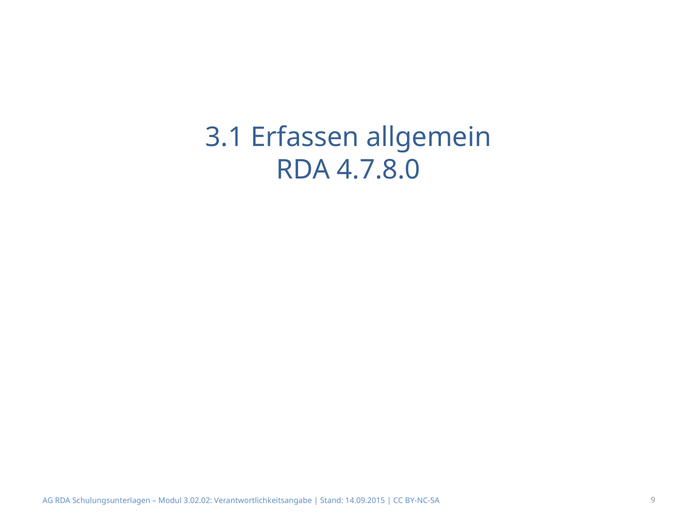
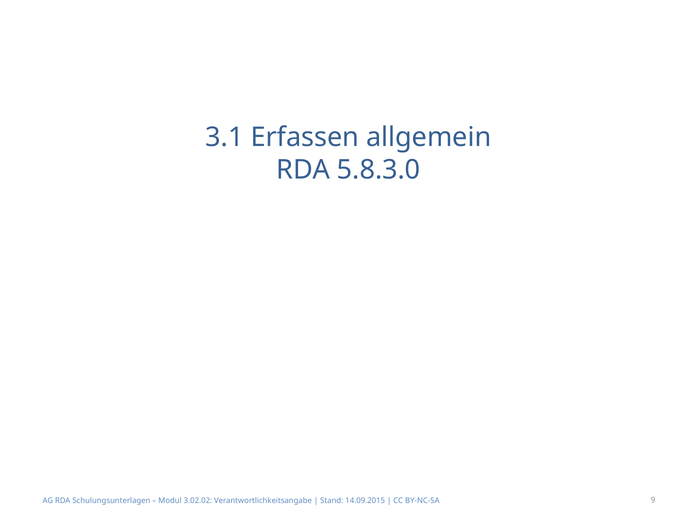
4.7.8.0: 4.7.8.0 -> 5.8.3.0
